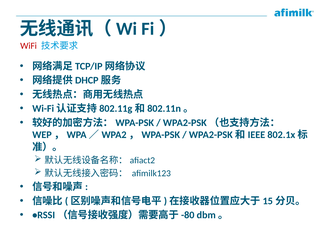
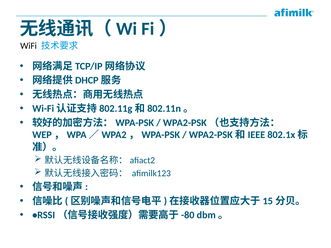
WiFi colour: red -> black
